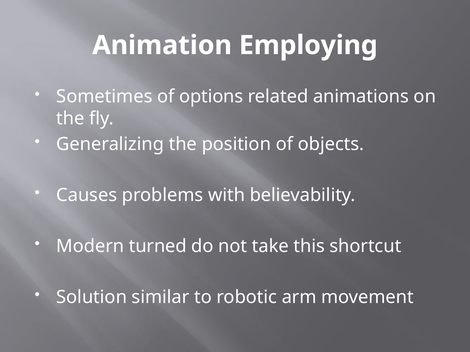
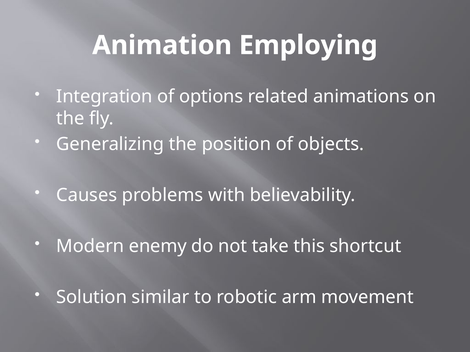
Sometimes: Sometimes -> Integration
turned: turned -> enemy
